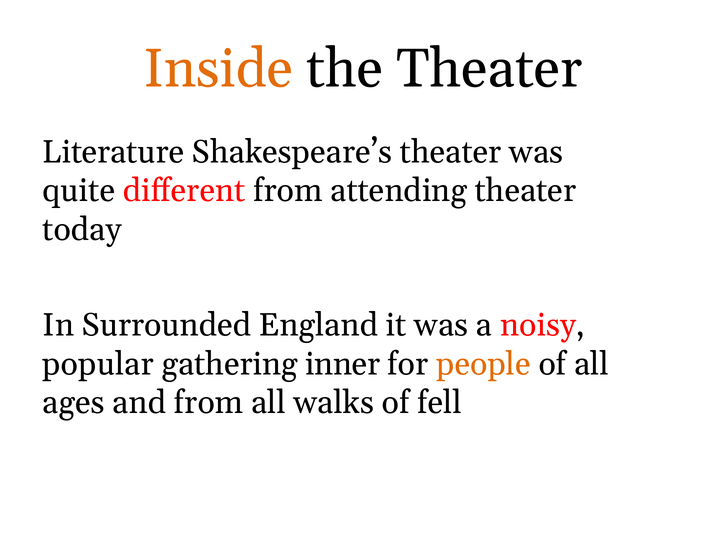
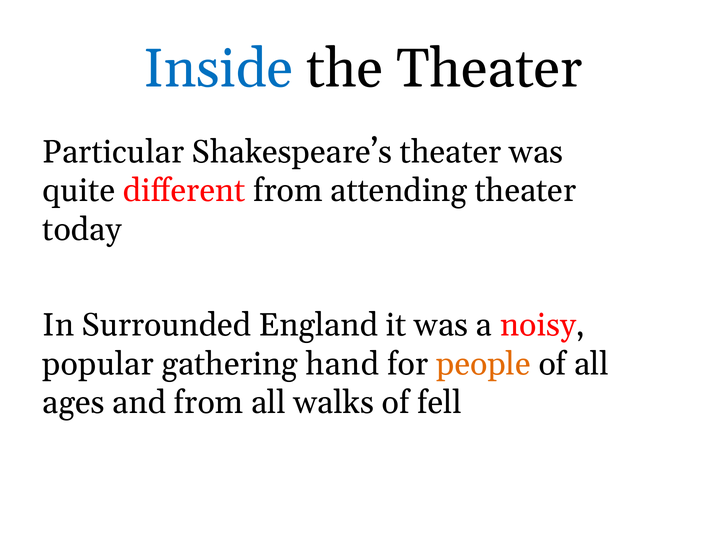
Inside colour: orange -> blue
Literature: Literature -> Particular
inner: inner -> hand
